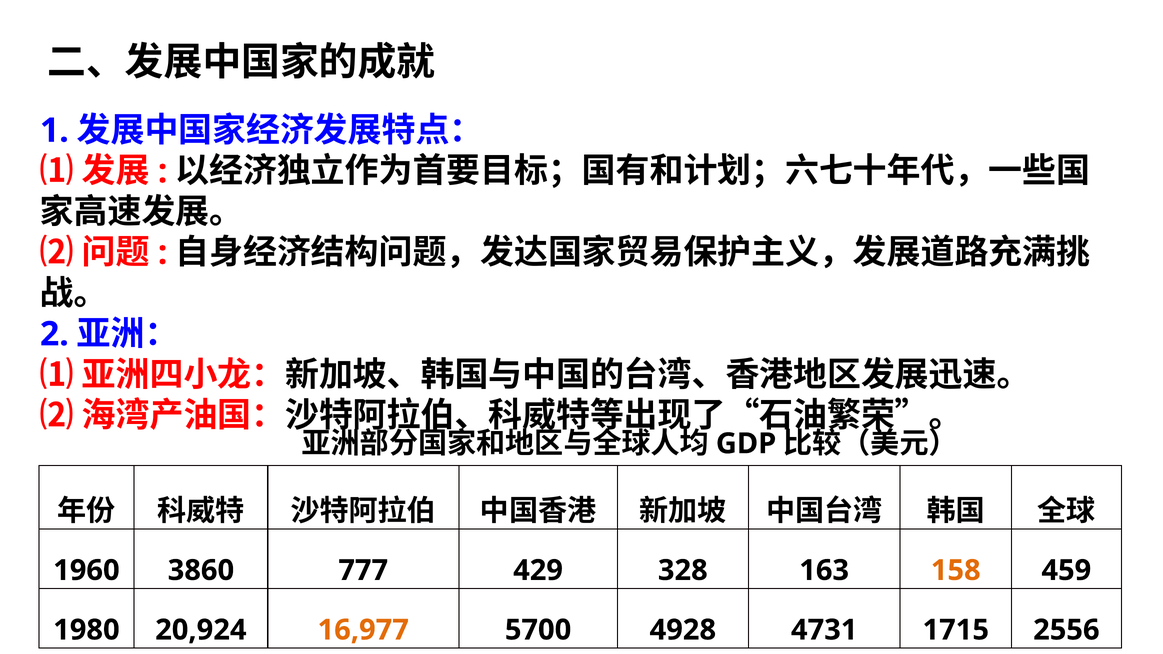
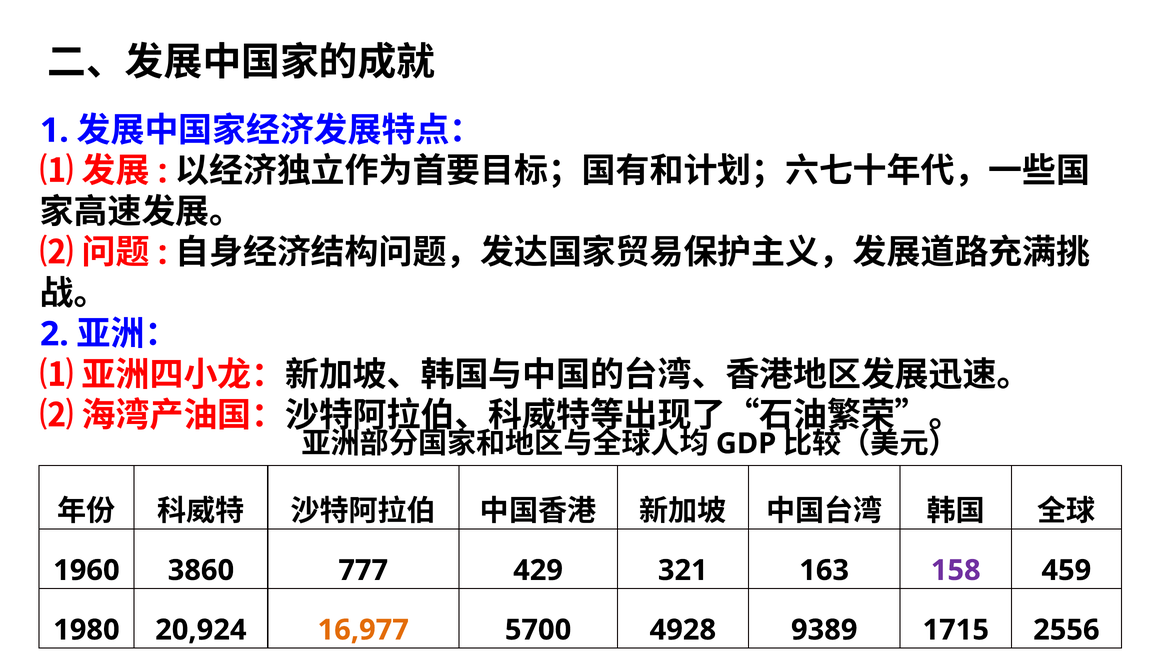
328: 328 -> 321
158 colour: orange -> purple
4731: 4731 -> 9389
